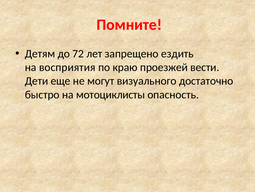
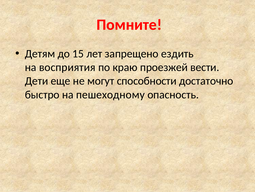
72: 72 -> 15
визуального: визуального -> способности
мотоциклисты: мотоциклисты -> пешеходному
